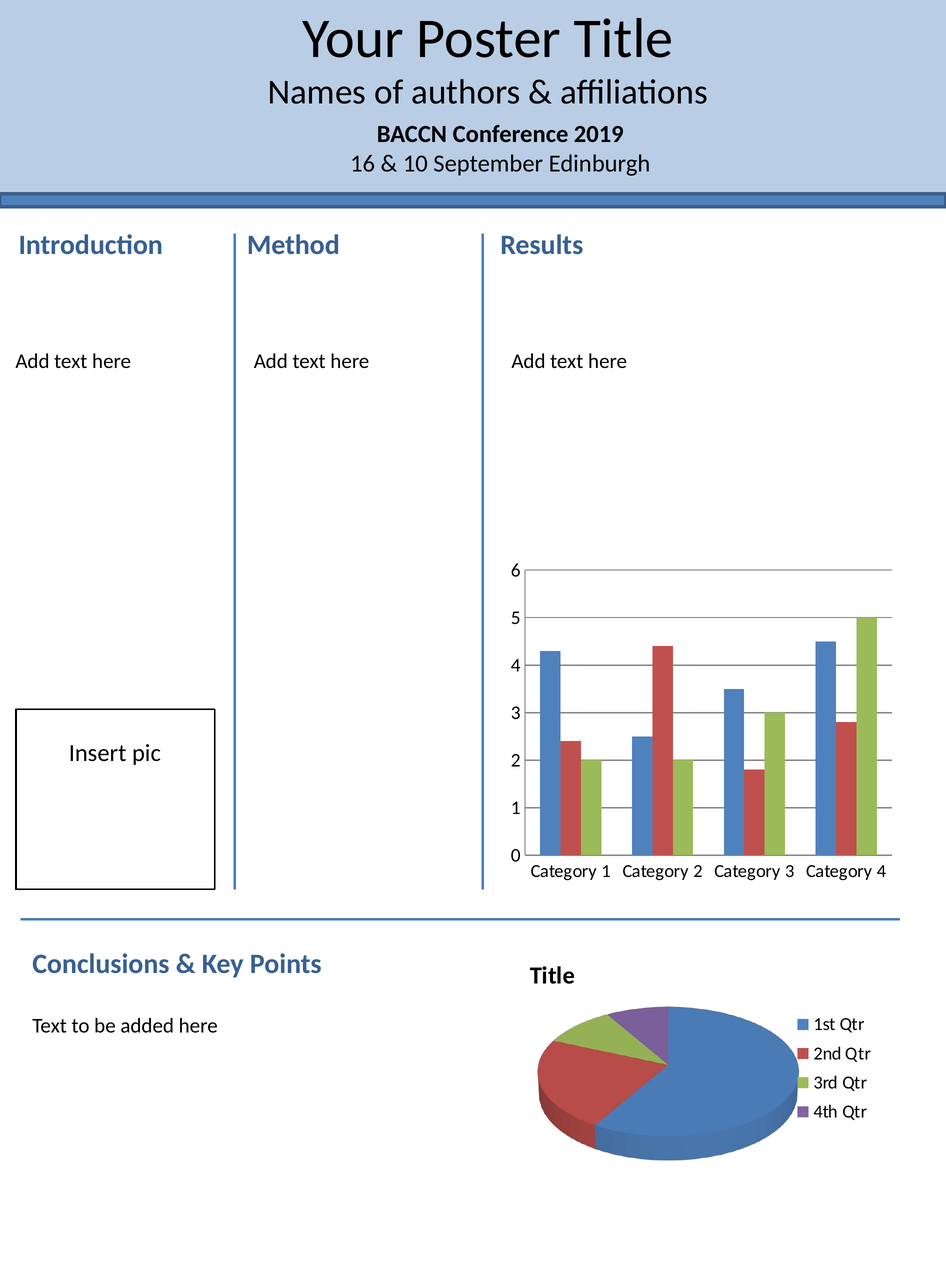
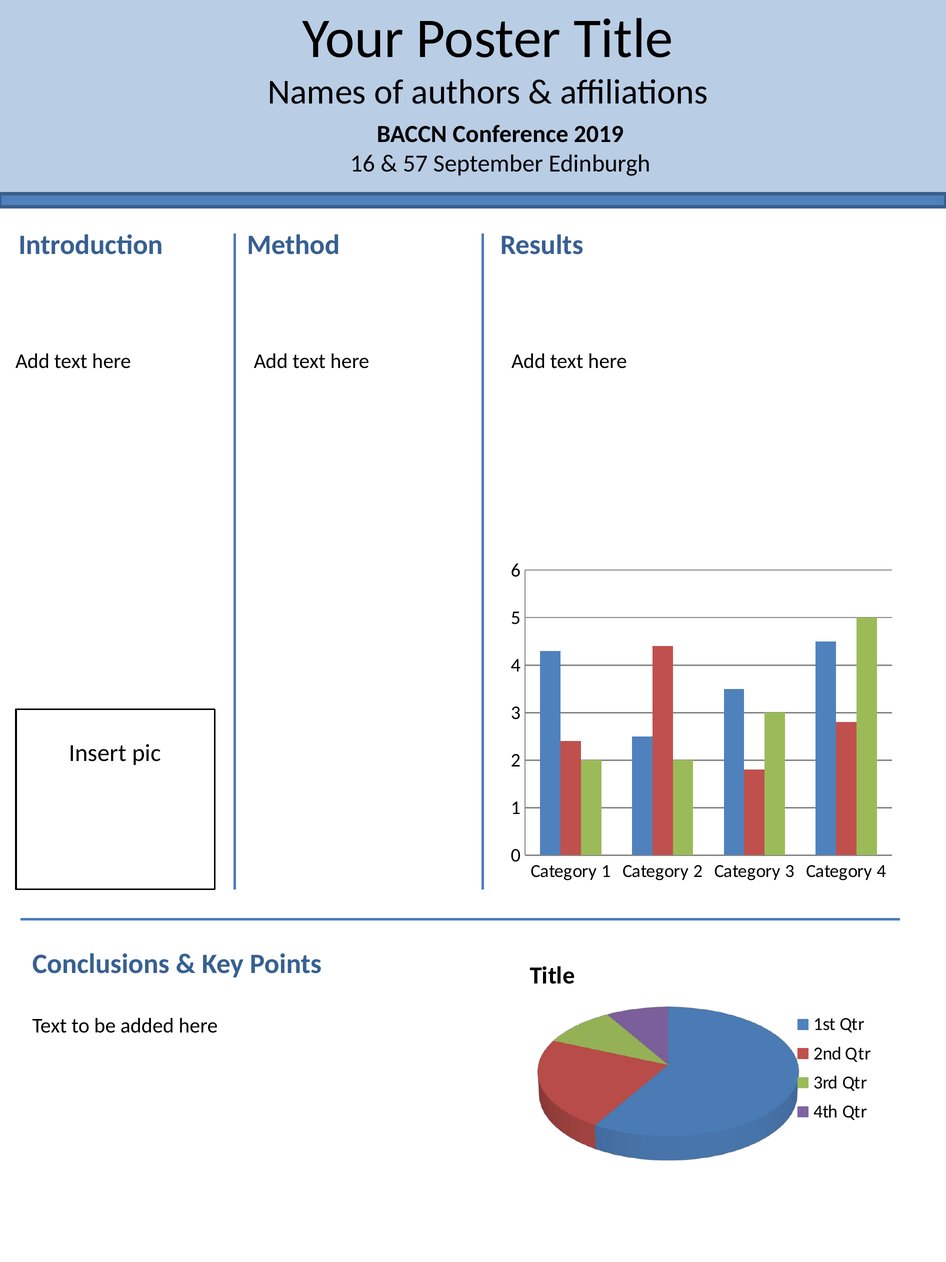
10: 10 -> 57
